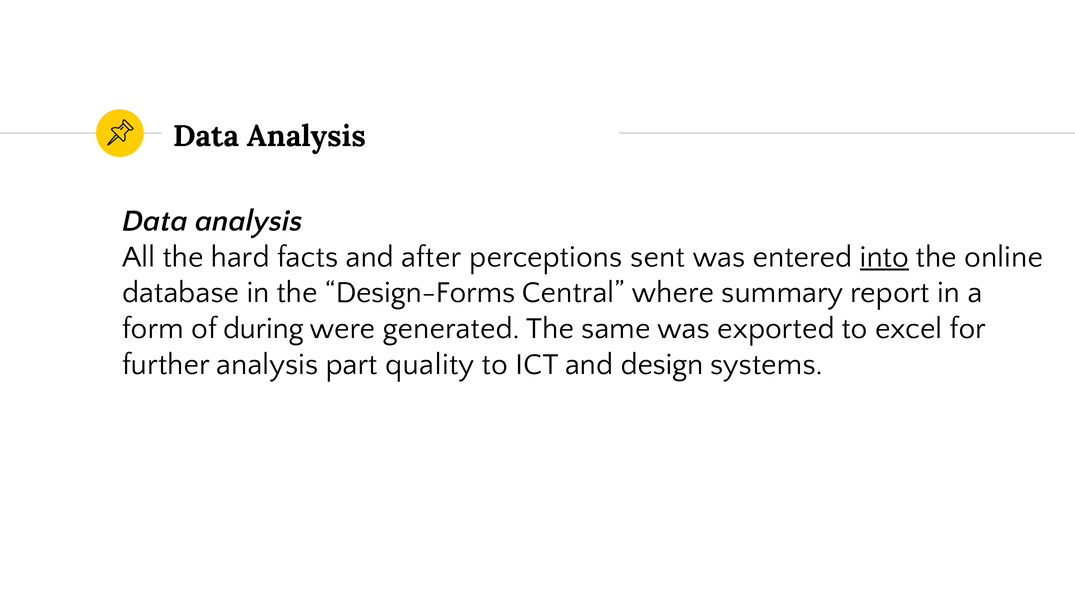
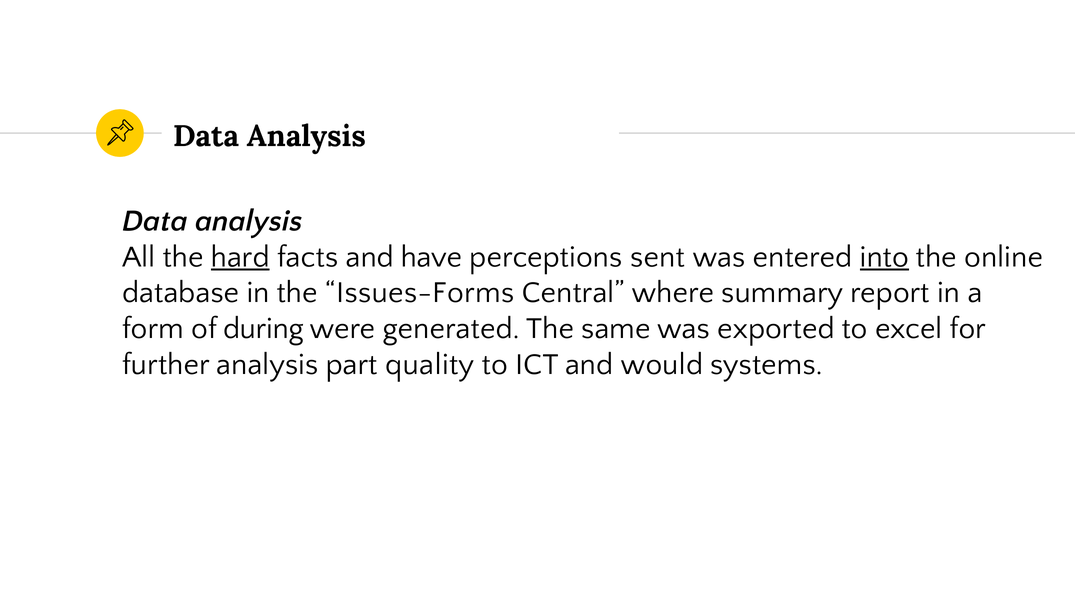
hard underline: none -> present
after: after -> have
Design-Forms: Design-Forms -> Issues-Forms
design: design -> would
